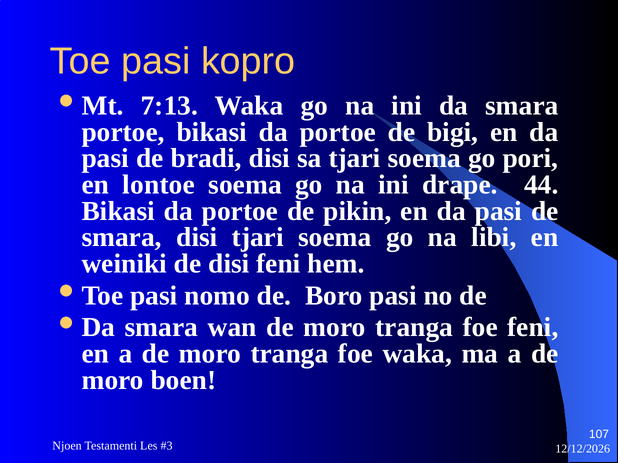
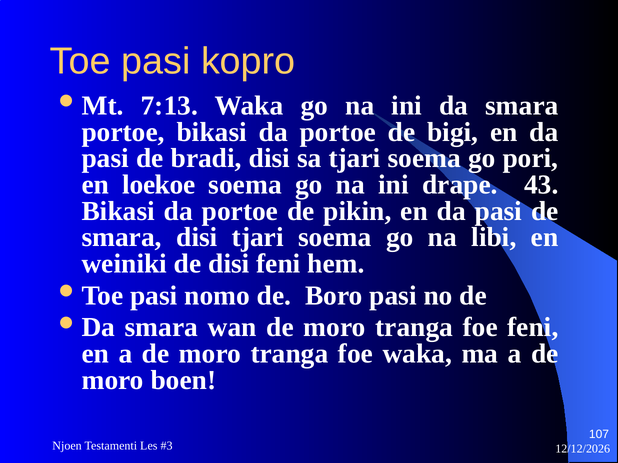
lontoe: lontoe -> loekoe
44: 44 -> 43
